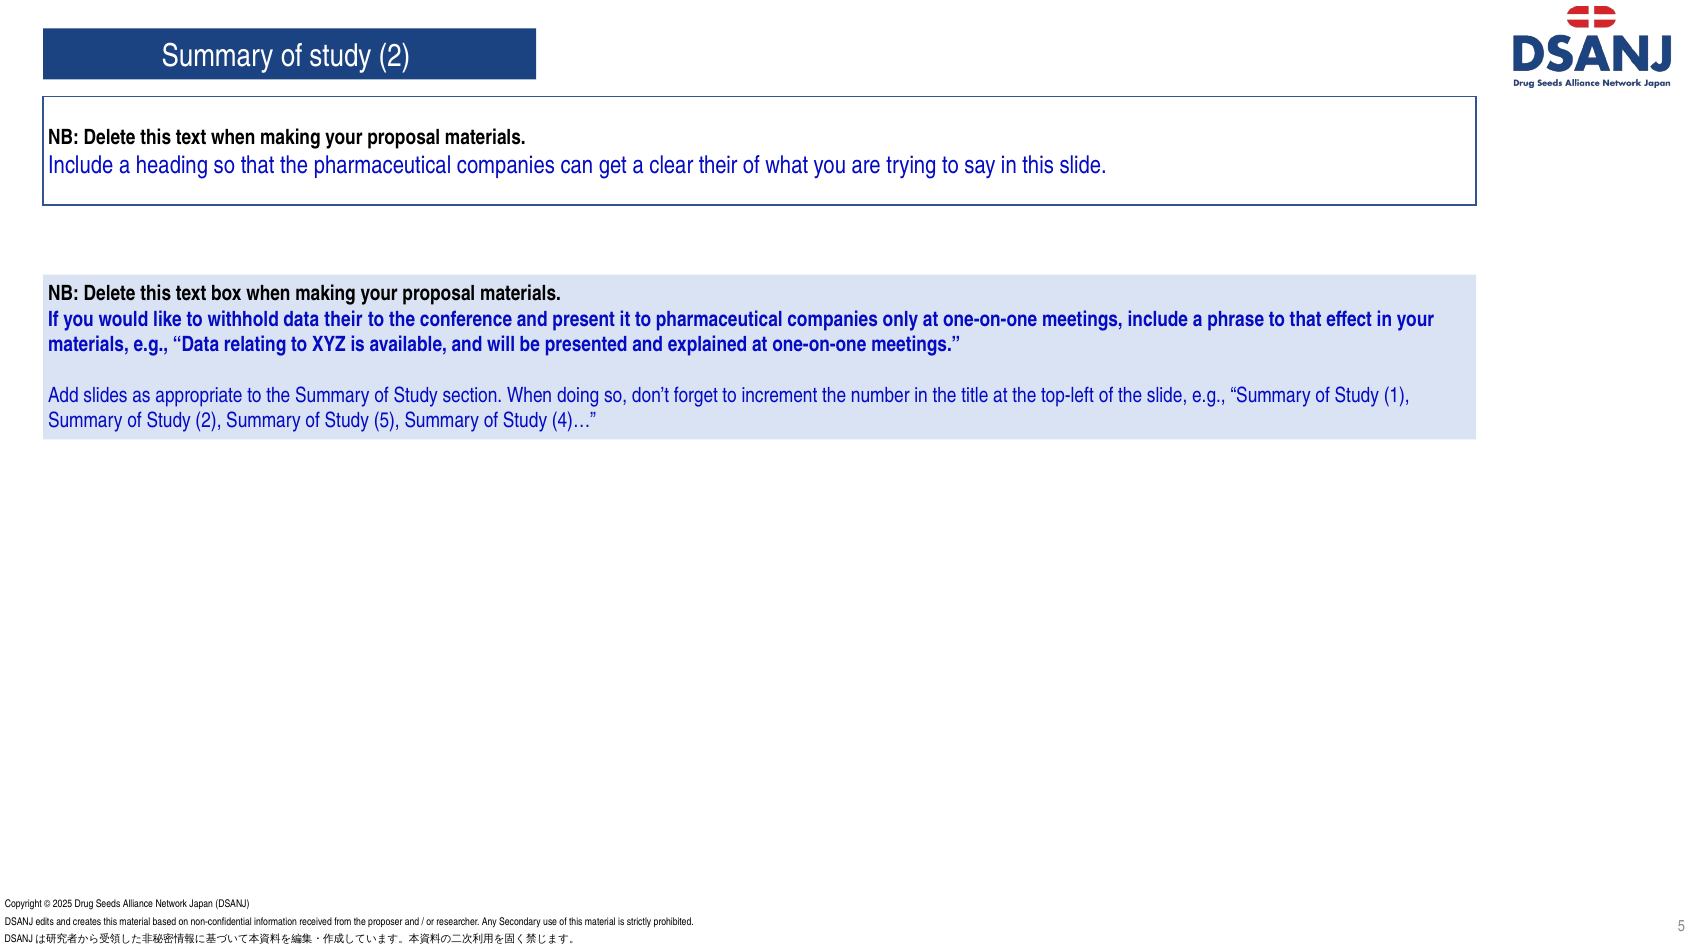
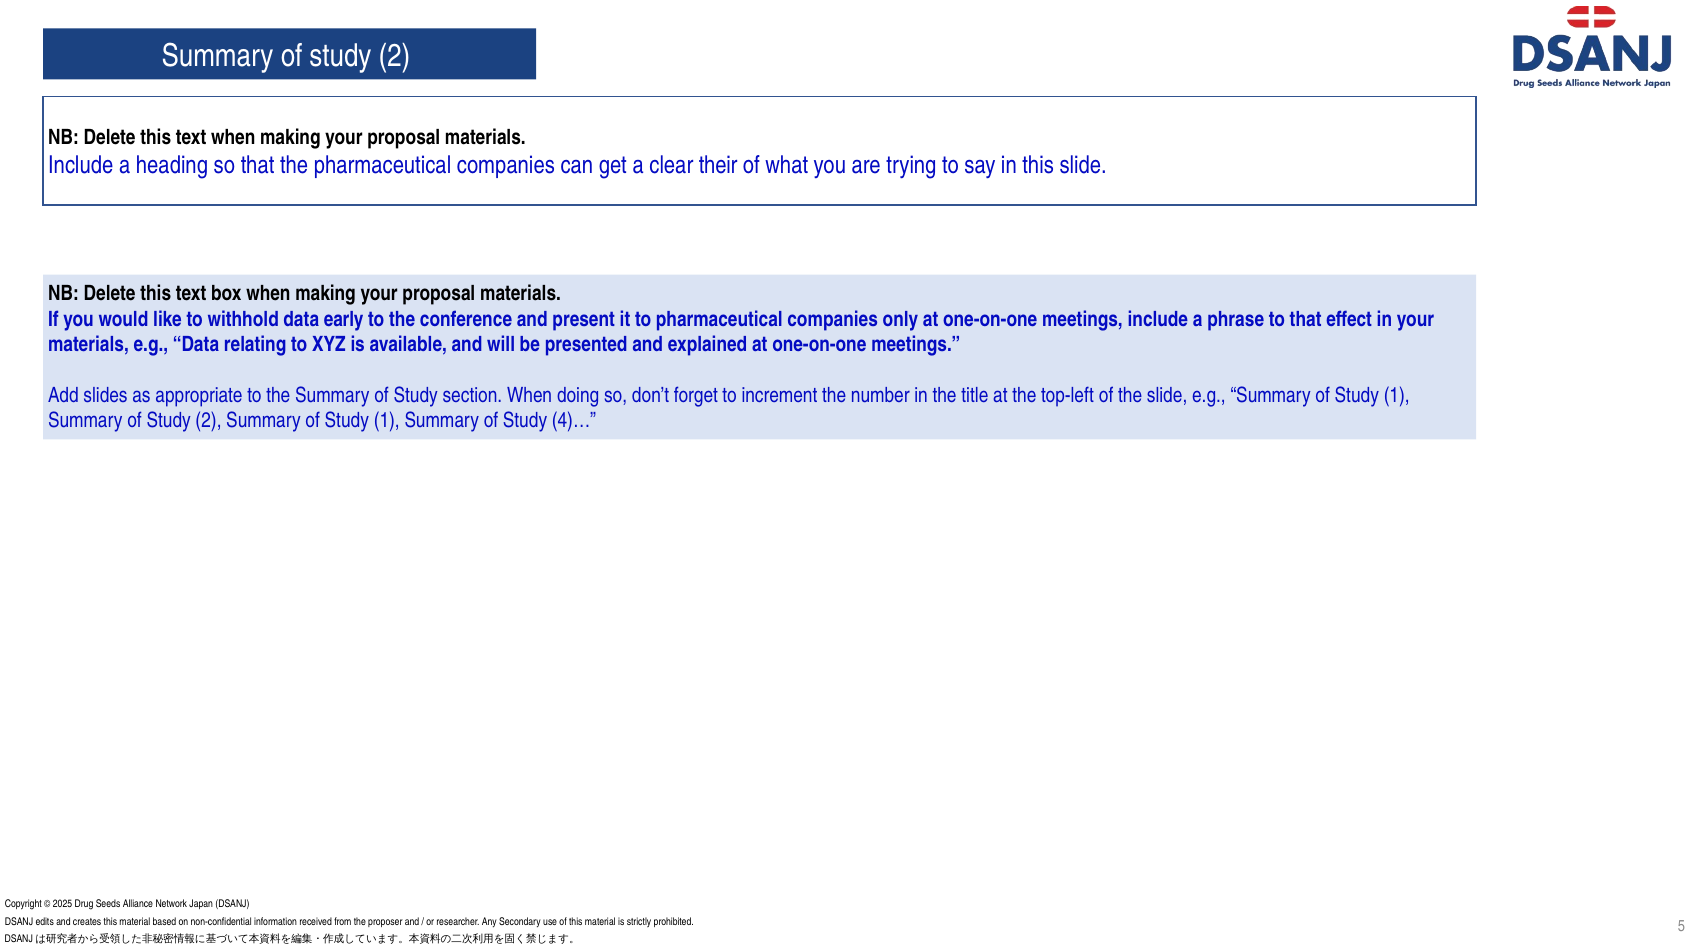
data their: their -> early
5 at (387, 420): 5 -> 1
